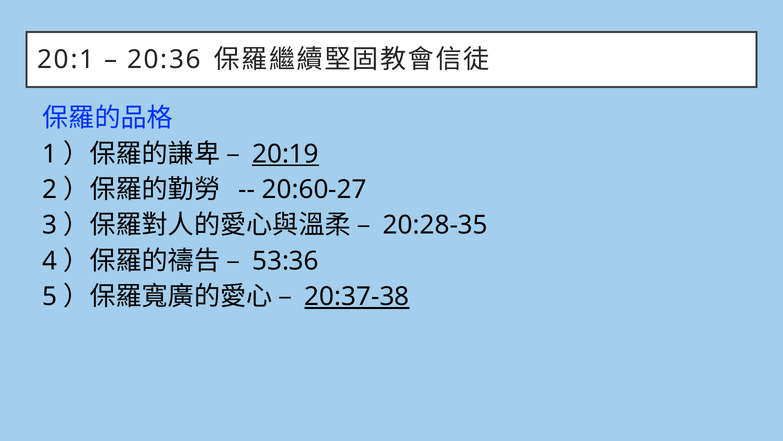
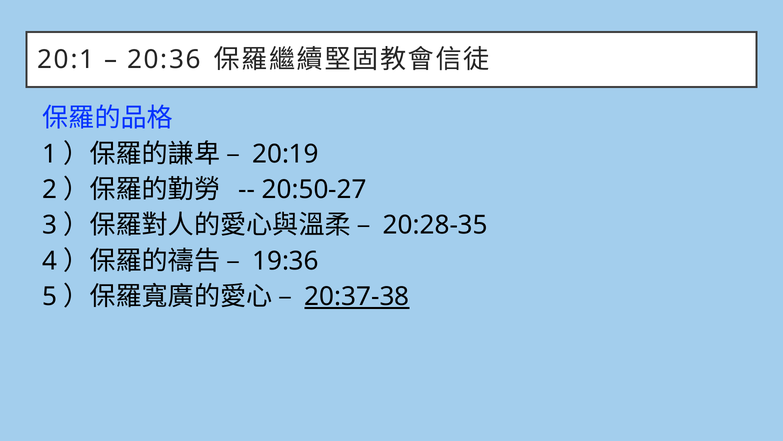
20:19 underline: present -> none
20:60-27: 20:60-27 -> 20:50-27
53:36: 53:36 -> 19:36
